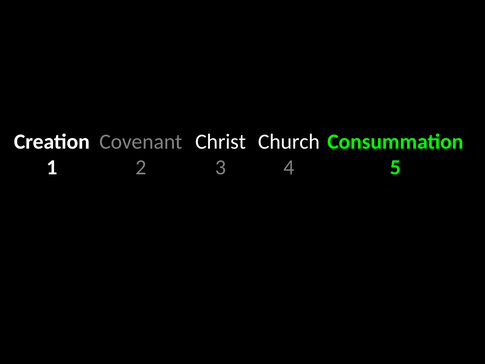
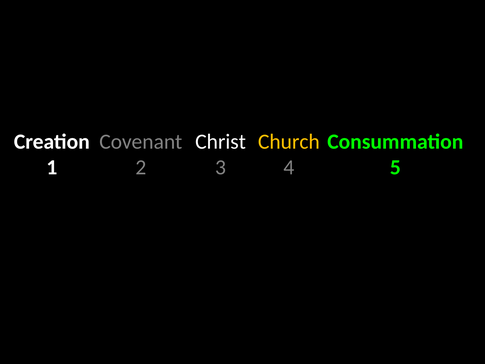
Church colour: white -> yellow
